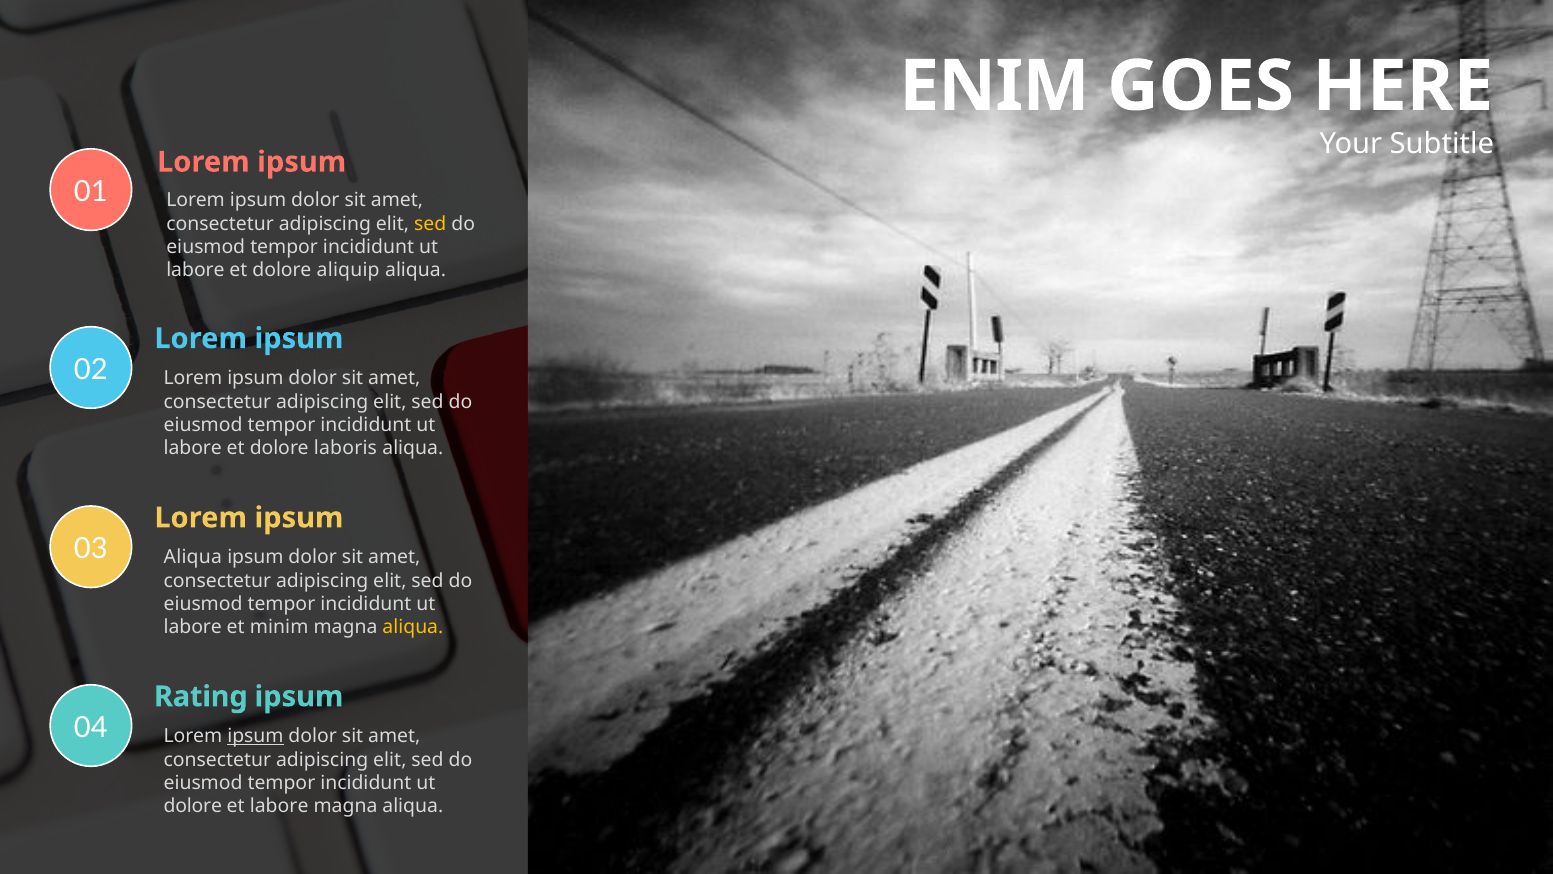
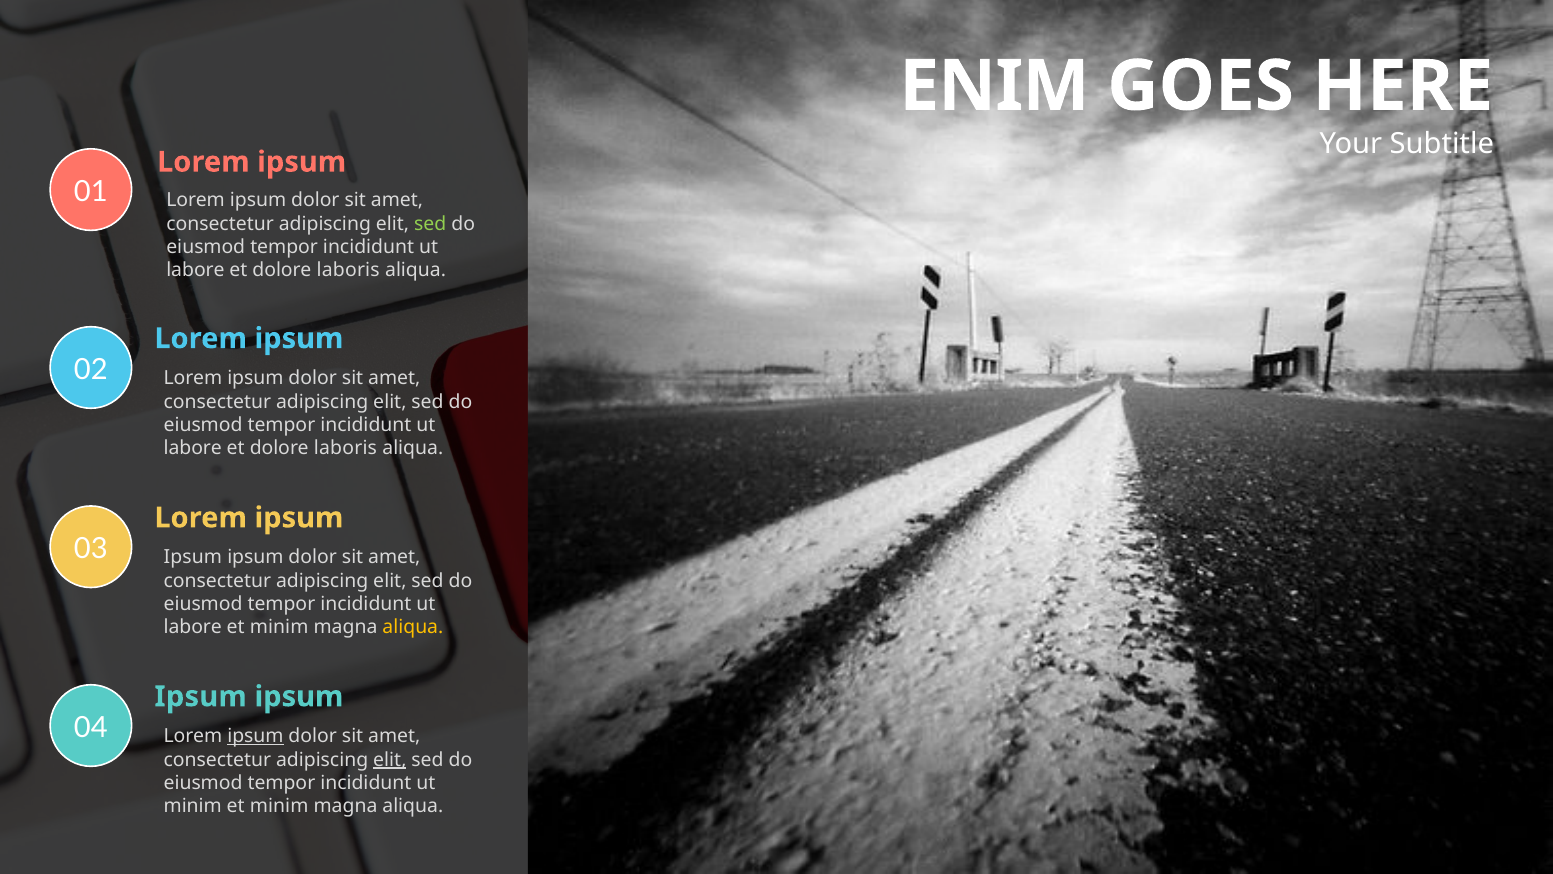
sed at (430, 224) colour: yellow -> light green
aliquip at (348, 270): aliquip -> laboris
Aliqua at (193, 557): Aliqua -> Ipsum
Rating at (201, 696): Rating -> Ipsum
elit at (390, 759) underline: none -> present
dolore at (193, 806): dolore -> minim
labore at (279, 806): labore -> minim
